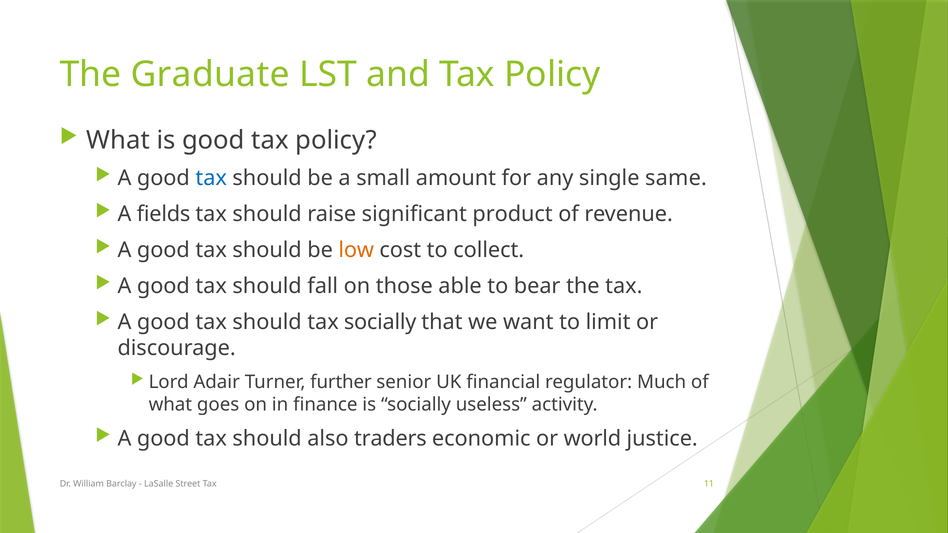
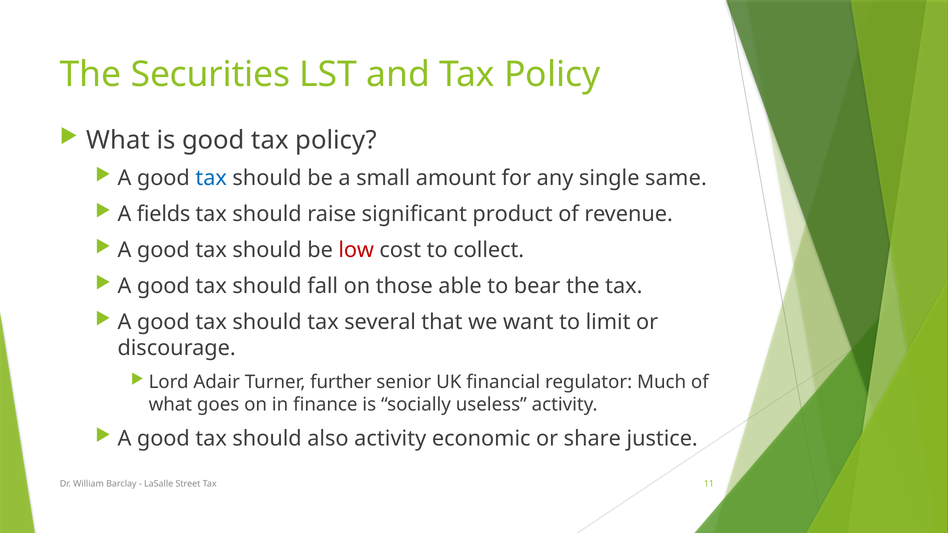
Graduate: Graduate -> Securities
low colour: orange -> red
tax socially: socially -> several
also traders: traders -> activity
world: world -> share
